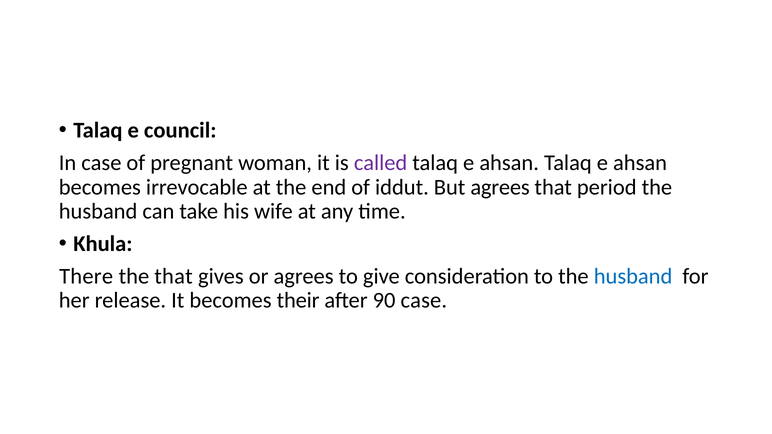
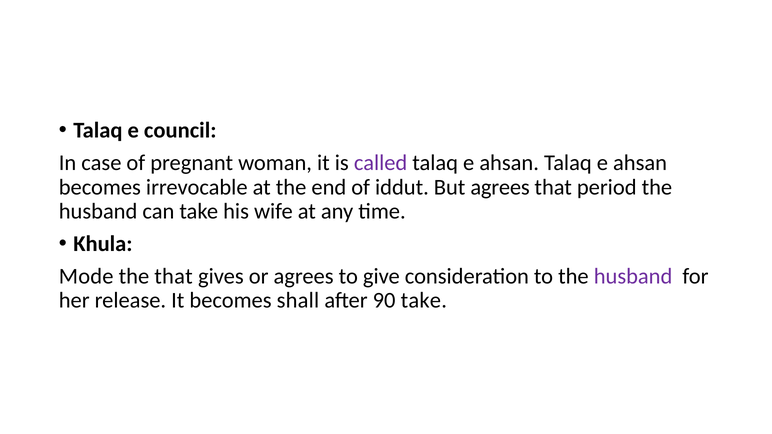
There: There -> Mode
husband at (633, 276) colour: blue -> purple
their: their -> shall
90 case: case -> take
